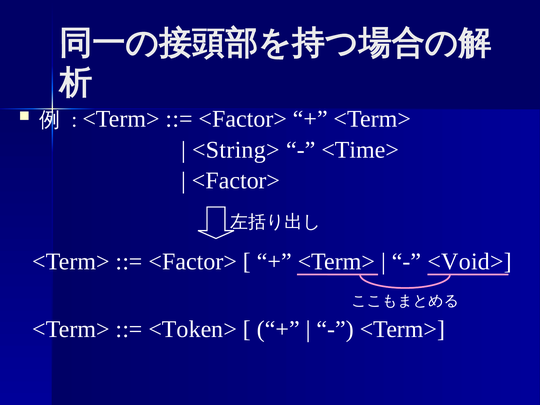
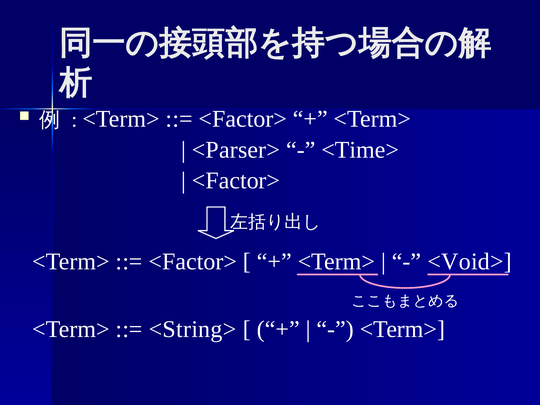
<String>: <String> -> <Parser>
<Token>: <Token> -> <String>
